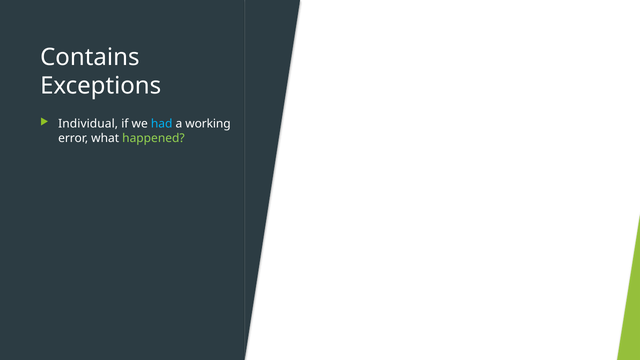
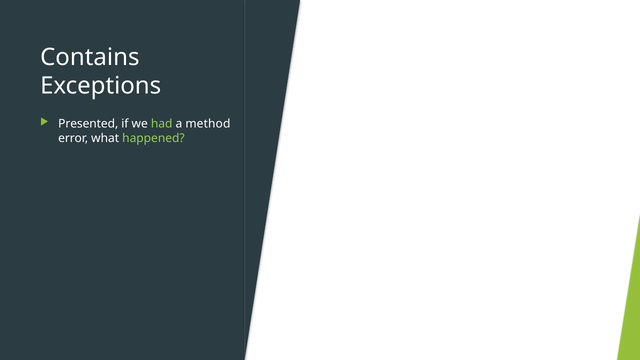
Individual: Individual -> Presented
had colour: light blue -> light green
working: working -> method
